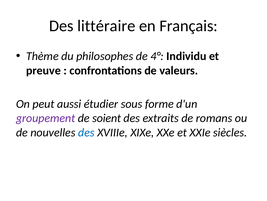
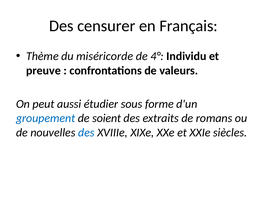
littéraire: littéraire -> censurer
philosophes: philosophes -> miséricorde
groupement colour: purple -> blue
